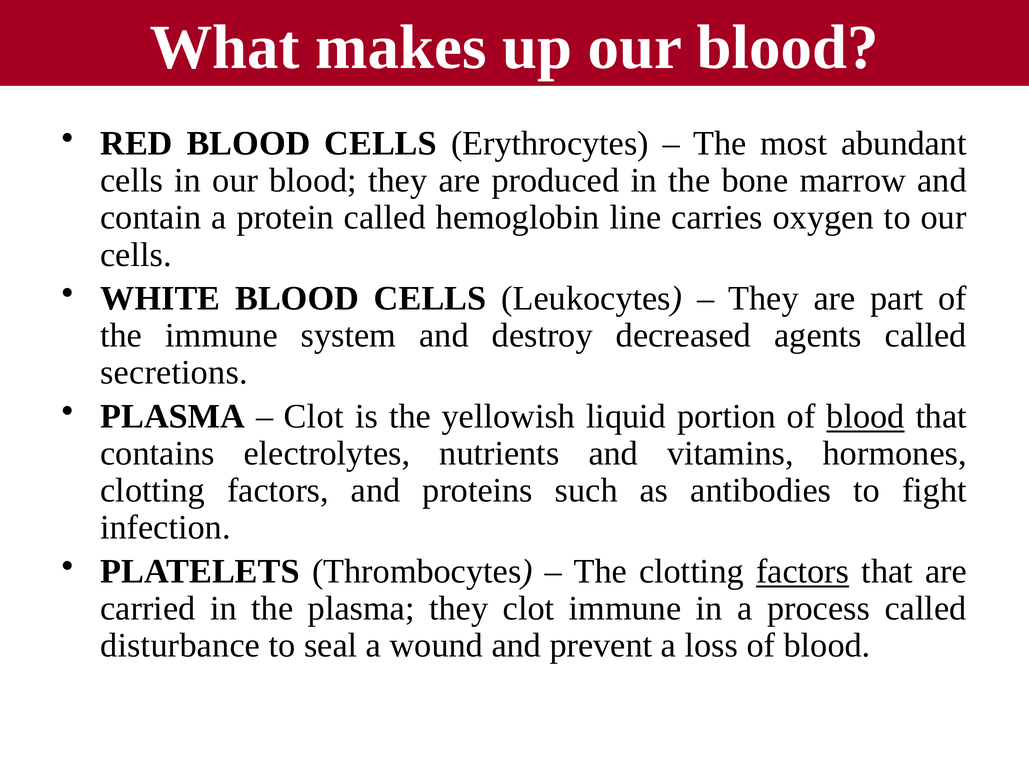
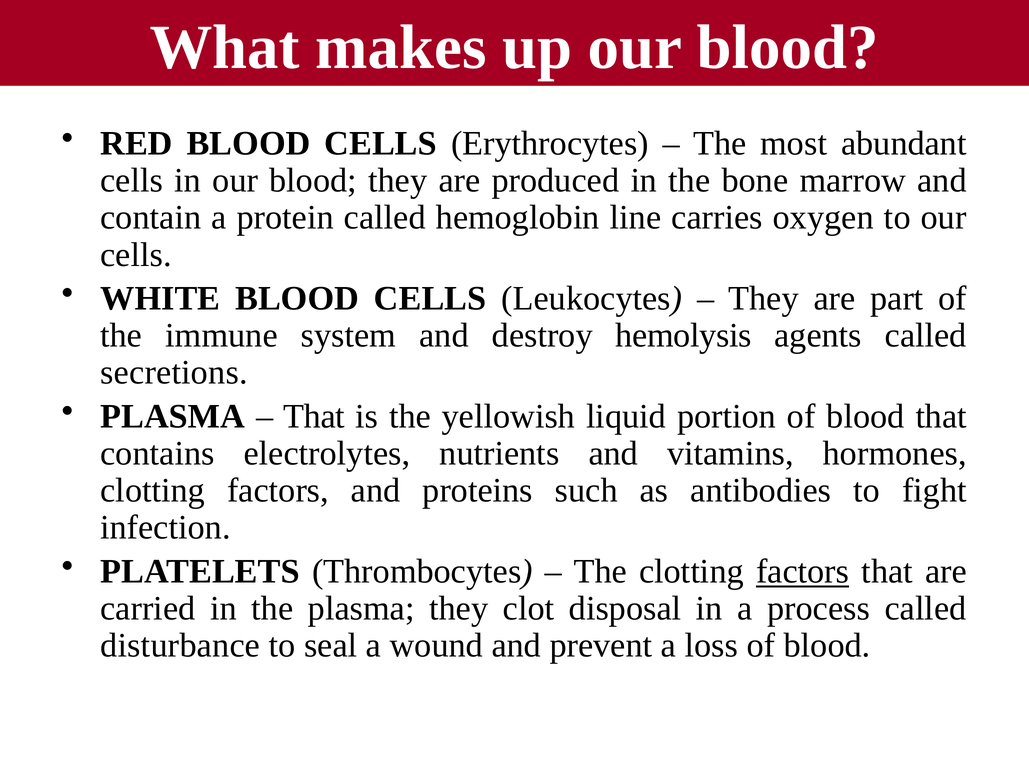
decreased: decreased -> hemolysis
Clot at (314, 416): Clot -> That
blood at (866, 416) underline: present -> none
clot immune: immune -> disposal
